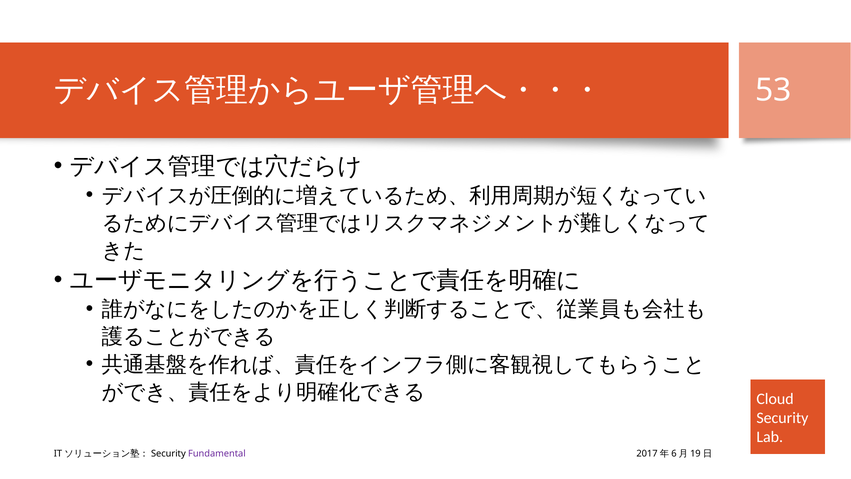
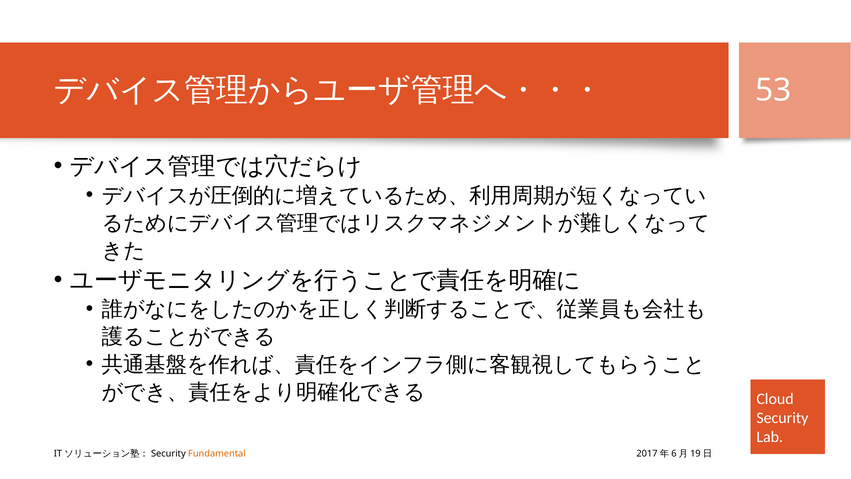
Fundamental colour: purple -> orange
